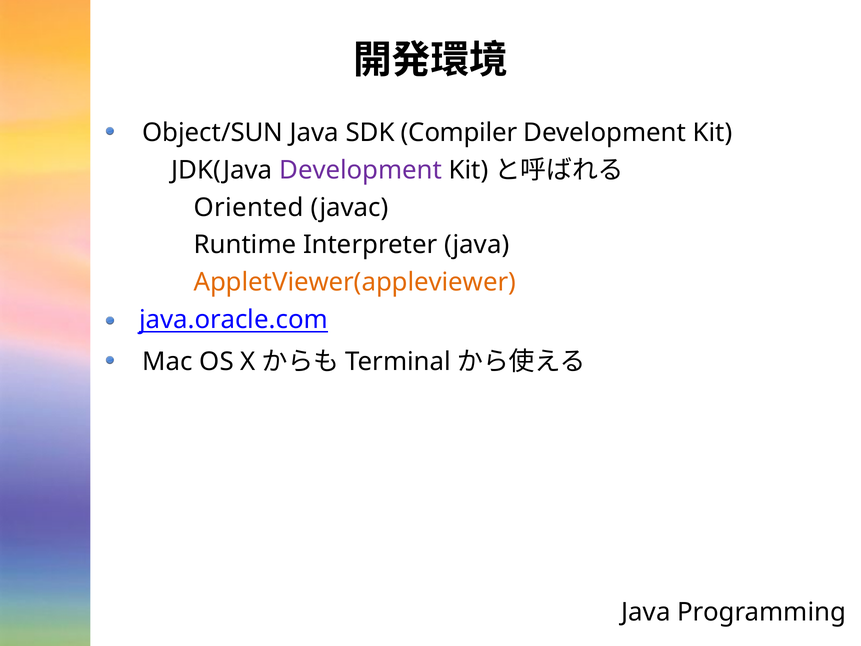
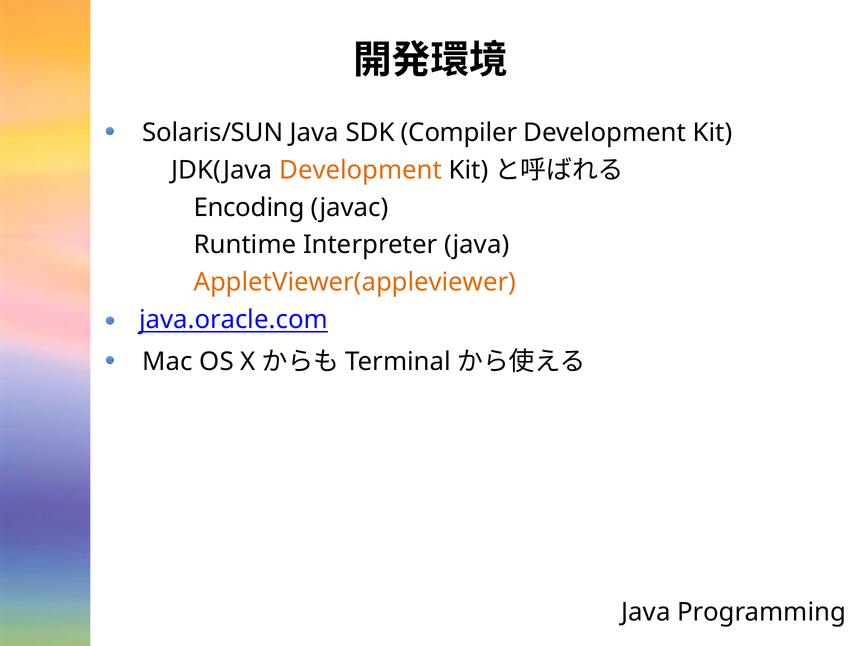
Object/SUN: Object/SUN -> Solaris/SUN
Development at (361, 170) colour: purple -> orange
Oriented: Oriented -> Encoding
